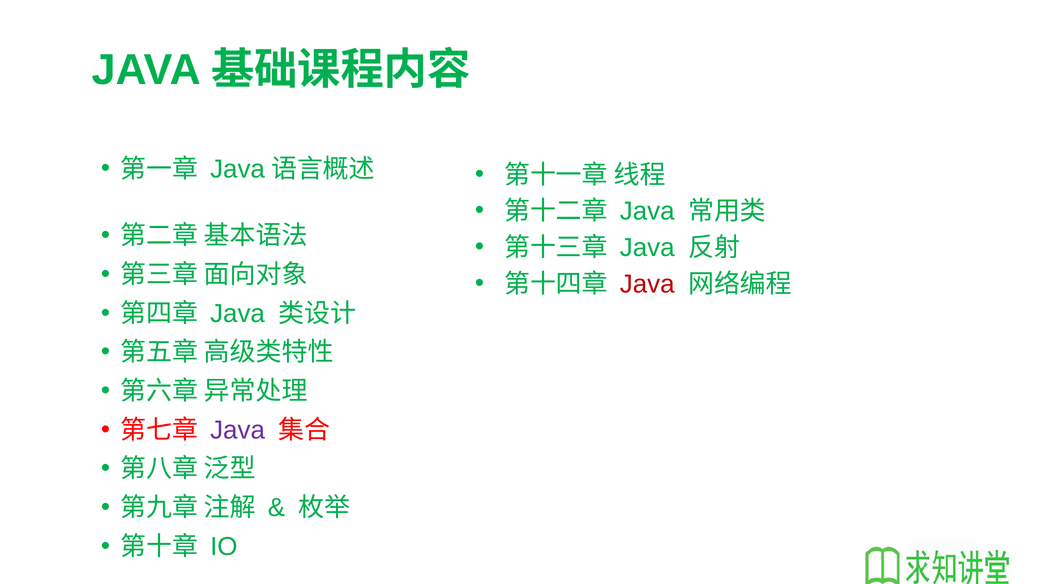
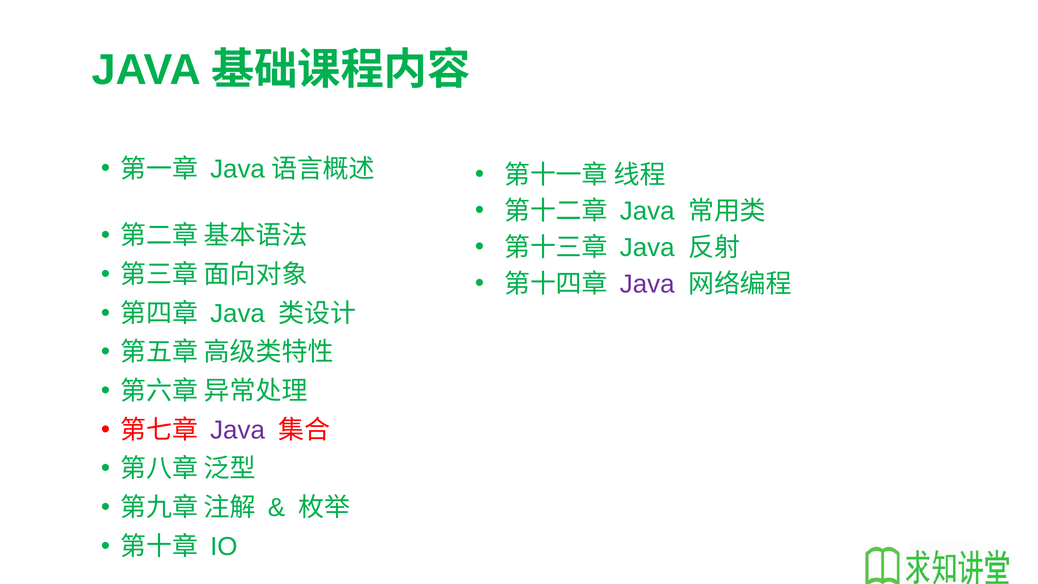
Java at (647, 284) colour: red -> purple
